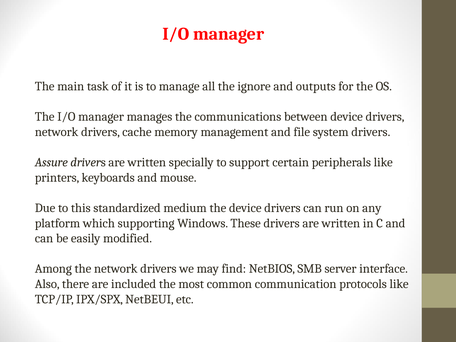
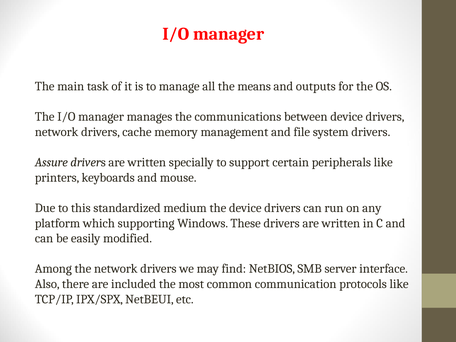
ignore: ignore -> means
